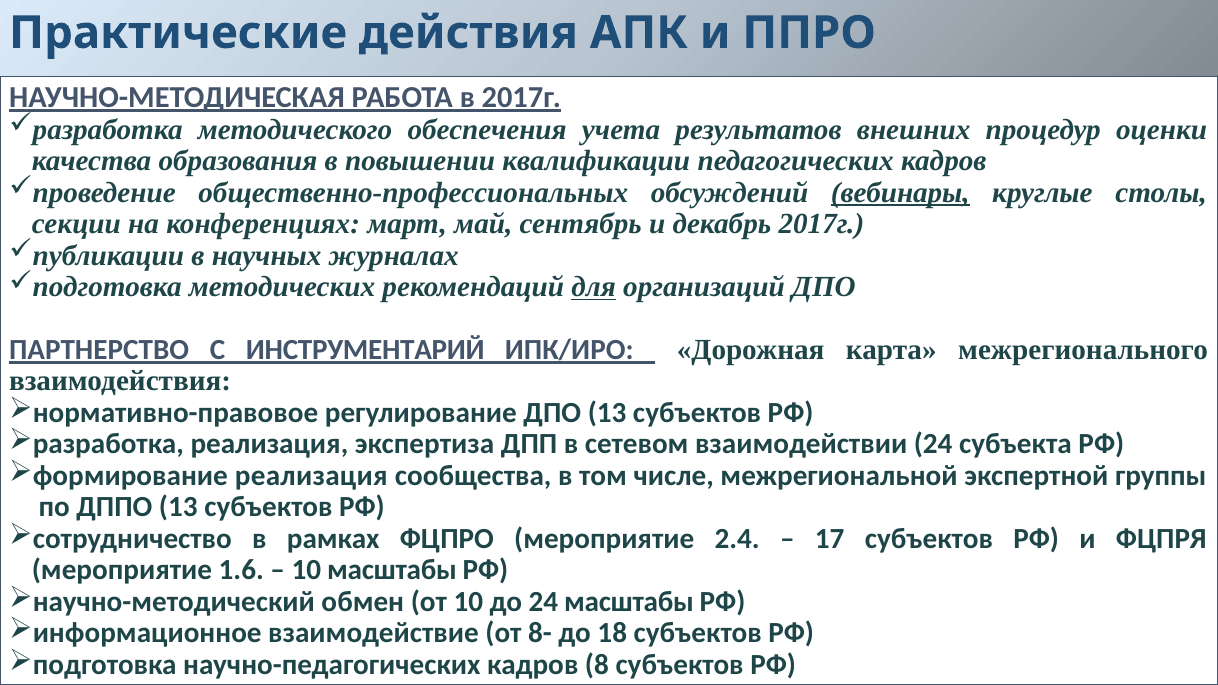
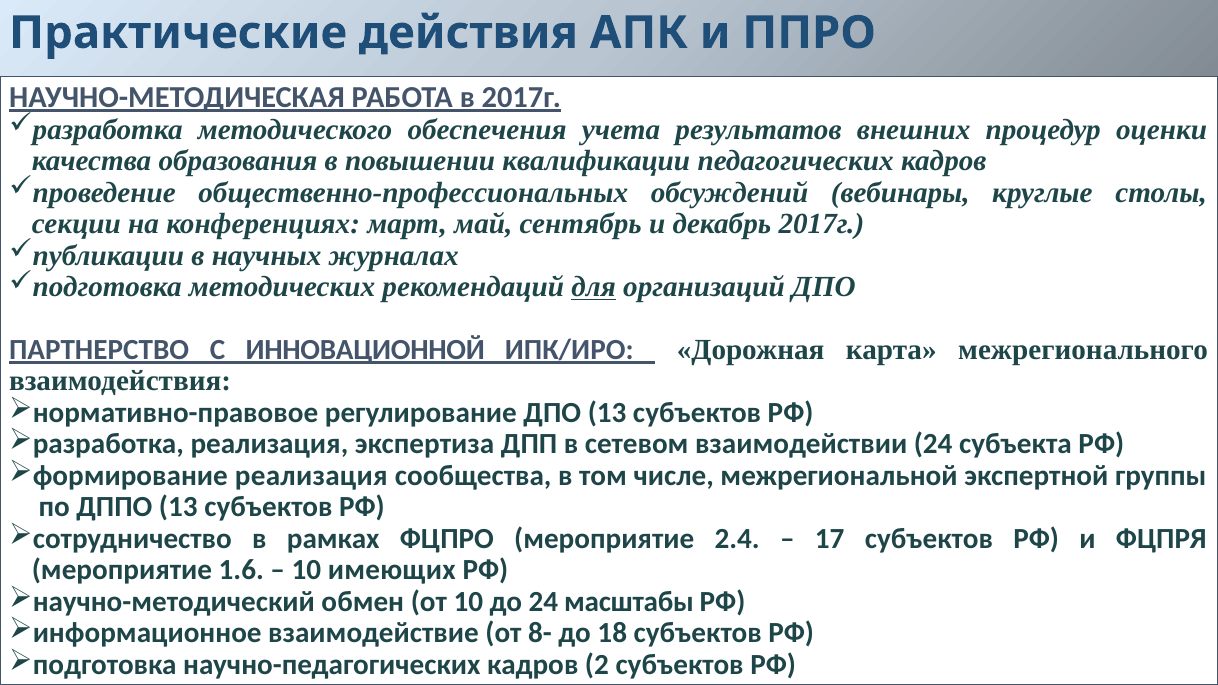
вебинары underline: present -> none
ИНСТРУМЕНТАРИЙ: ИНСТРУМЕНТАРИЙ -> ИННОВАЦИОННОЙ
10 масштабы: масштабы -> имеющих
8: 8 -> 2
